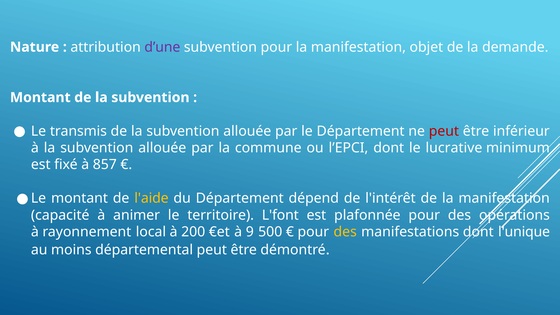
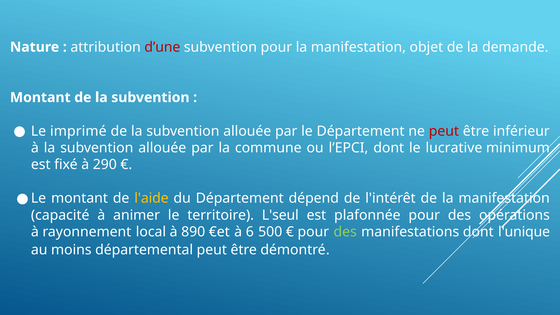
d’une colour: purple -> red
transmis: transmis -> imprimé
857: 857 -> 290
L'font: L'font -> L'seul
200: 200 -> 890
9: 9 -> 6
des at (345, 232) colour: yellow -> light green
